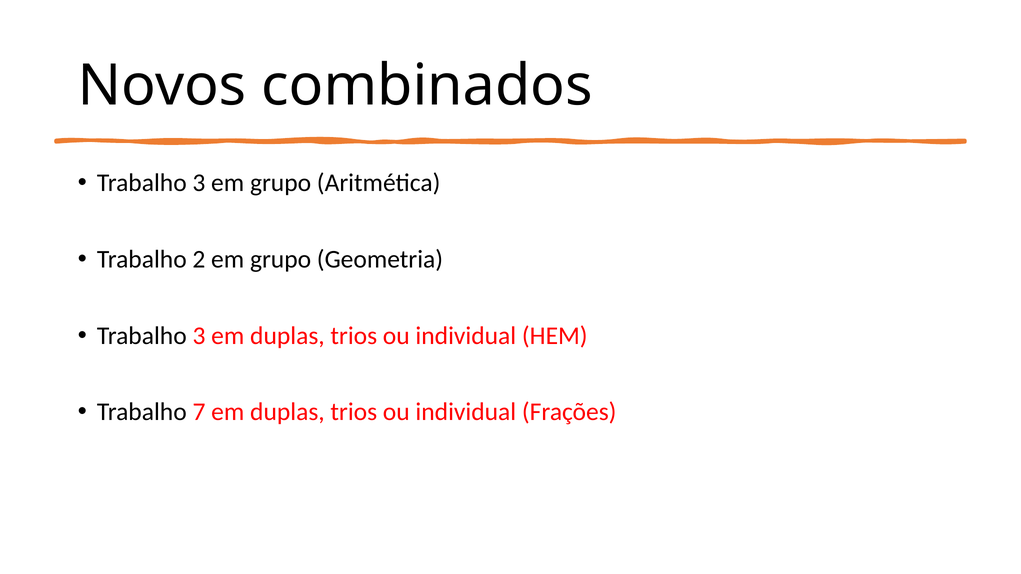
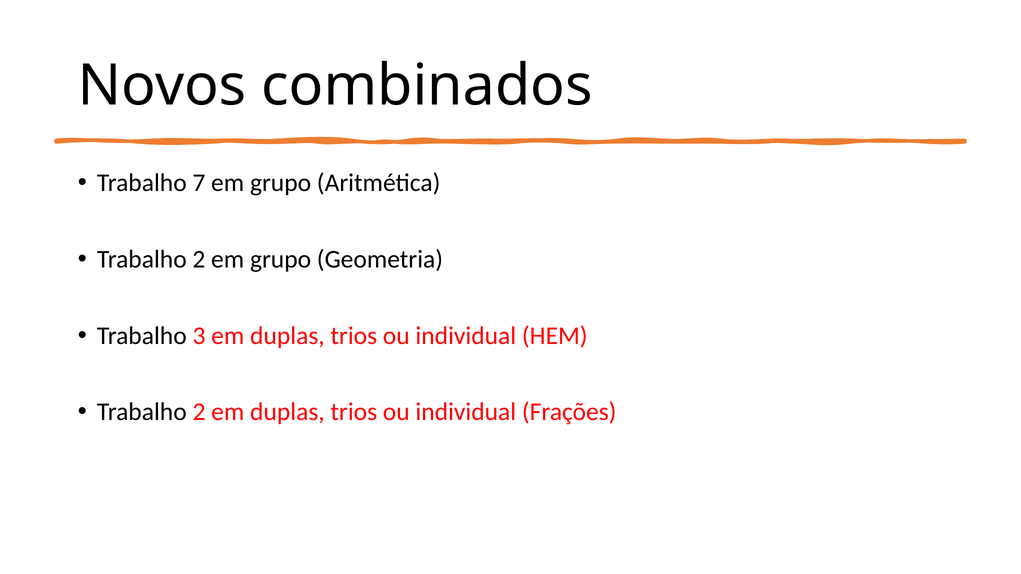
3 at (199, 183): 3 -> 7
7 at (199, 412): 7 -> 2
